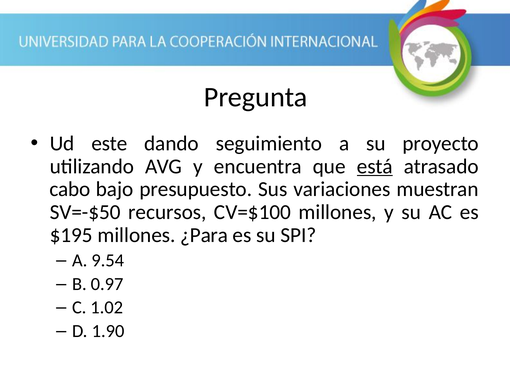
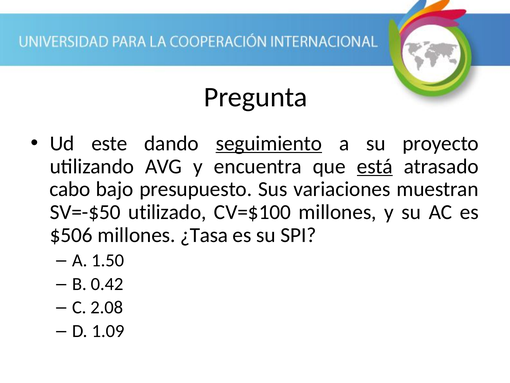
seguimiento underline: none -> present
recursos: recursos -> utilizado
$195: $195 -> $506
¿Para: ¿Para -> ¿Tasa
9.54: 9.54 -> 1.50
0.97: 0.97 -> 0.42
1.02: 1.02 -> 2.08
1.90: 1.90 -> 1.09
